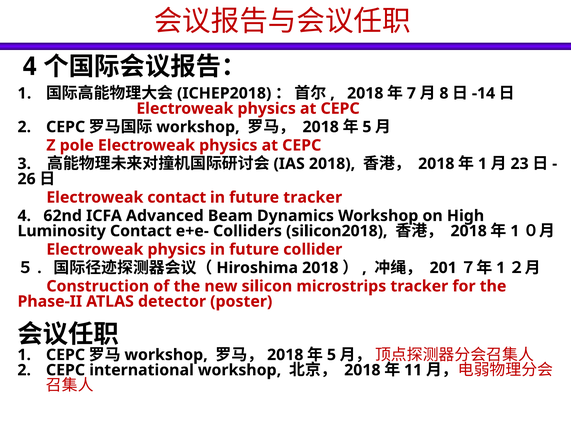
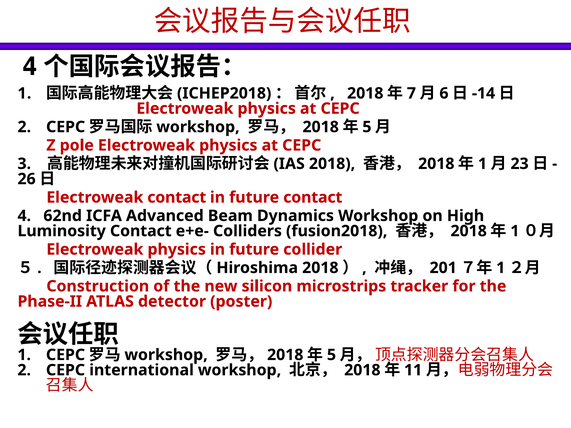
8: 8 -> 6
future tracker: tracker -> contact
silicon2018: silicon2018 -> fusion2018
